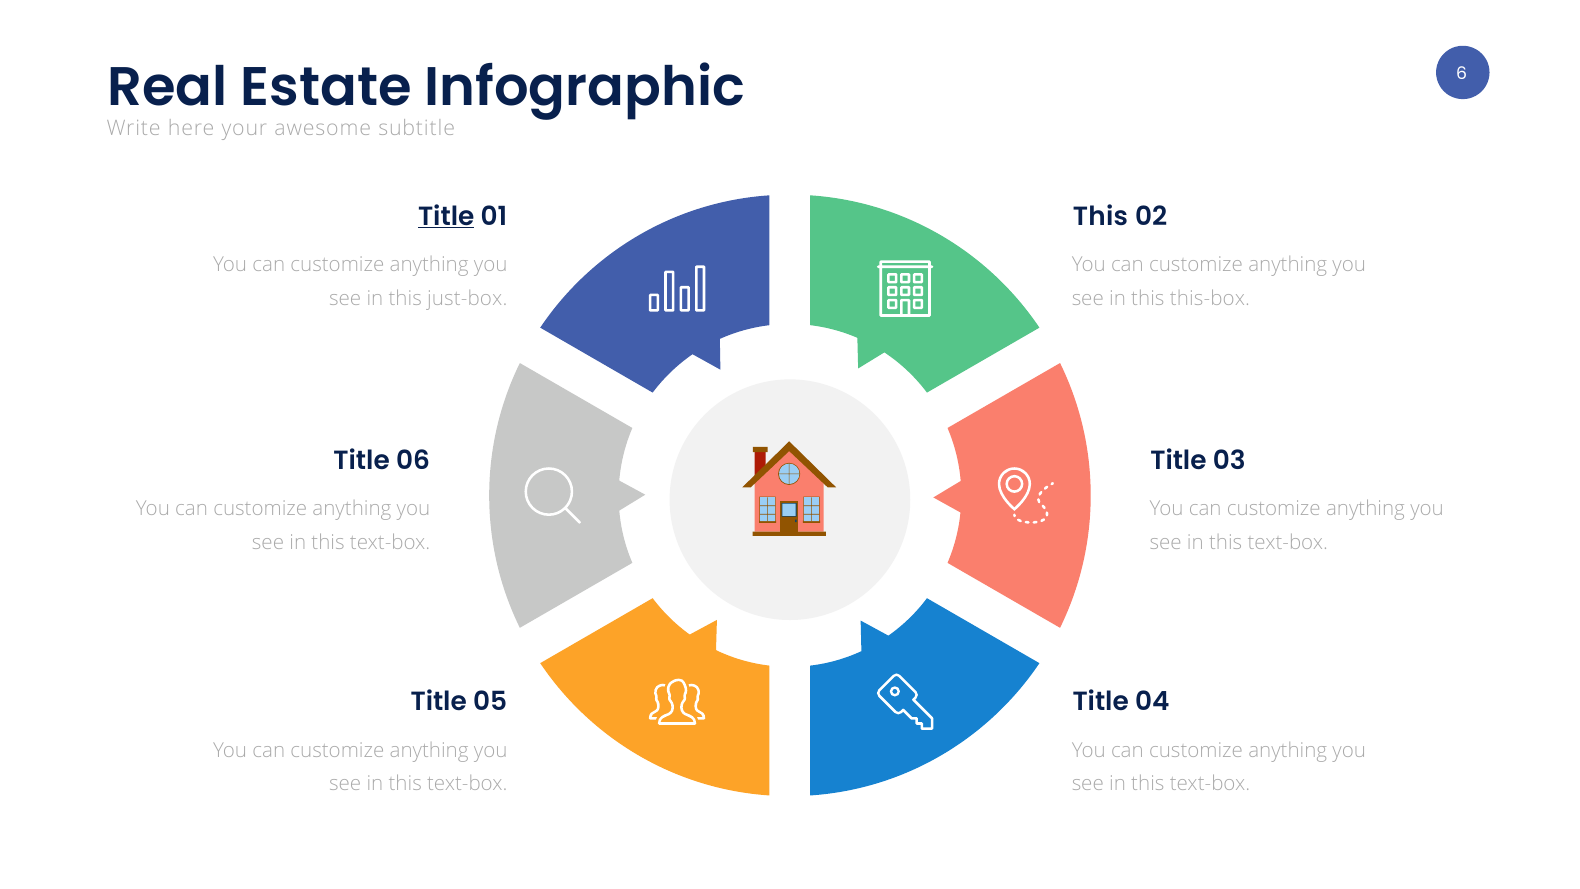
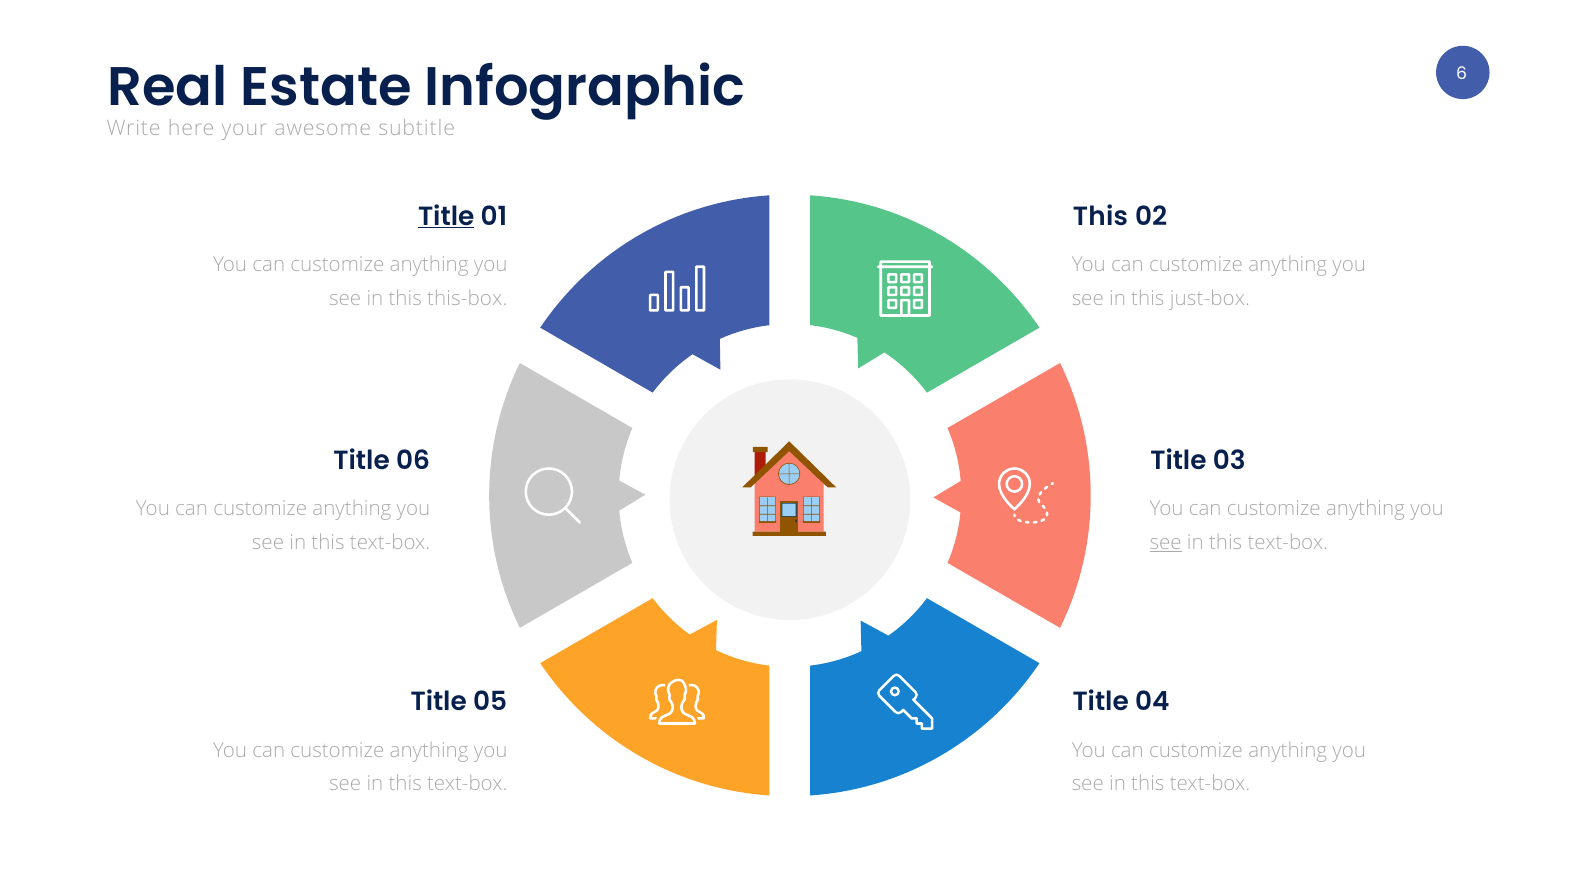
just-box: just-box -> this-box
this-box: this-box -> just-box
see at (1166, 542) underline: none -> present
